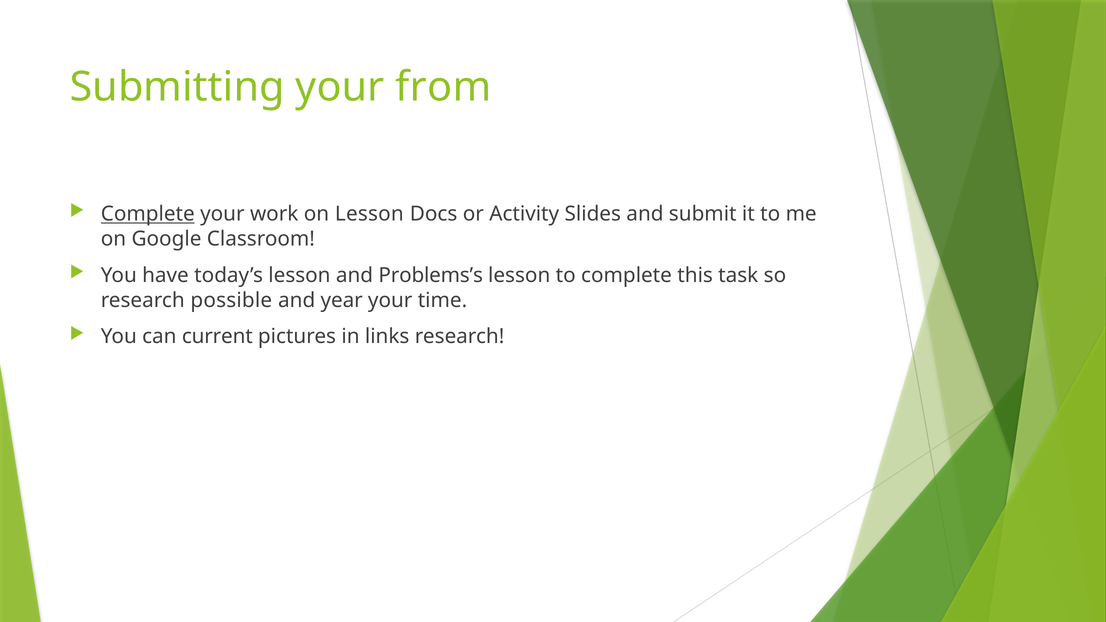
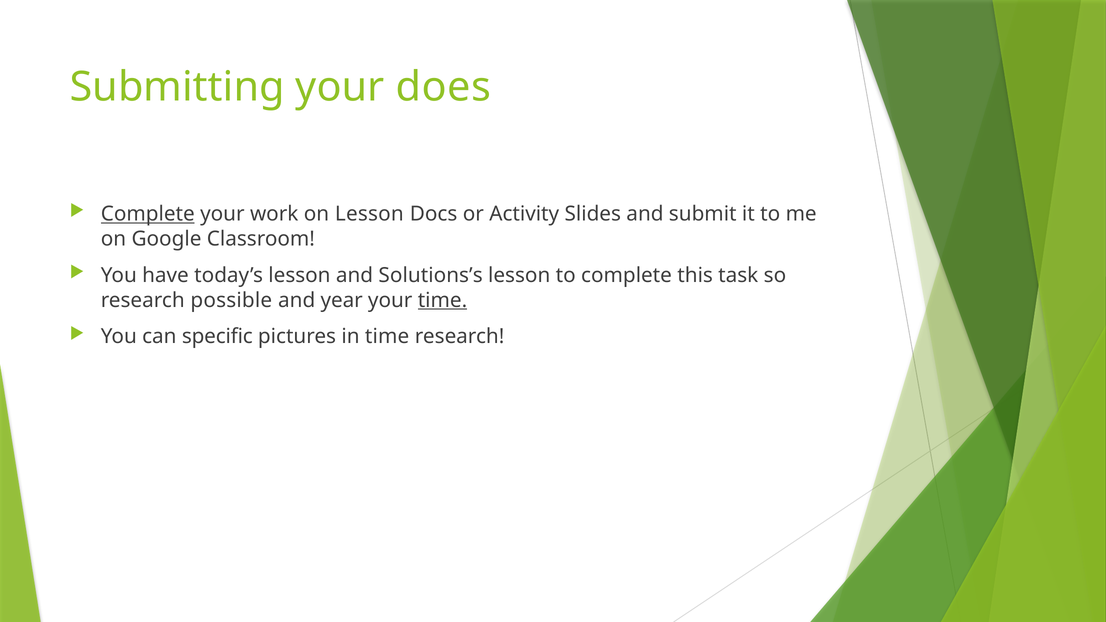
from: from -> does
Problems’s: Problems’s -> Solutions’s
time at (442, 300) underline: none -> present
current: current -> specific
in links: links -> time
